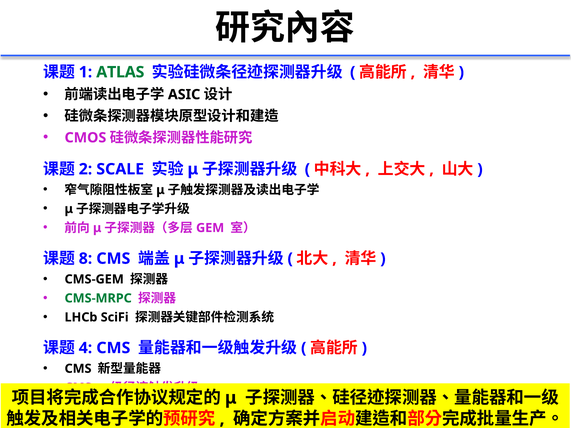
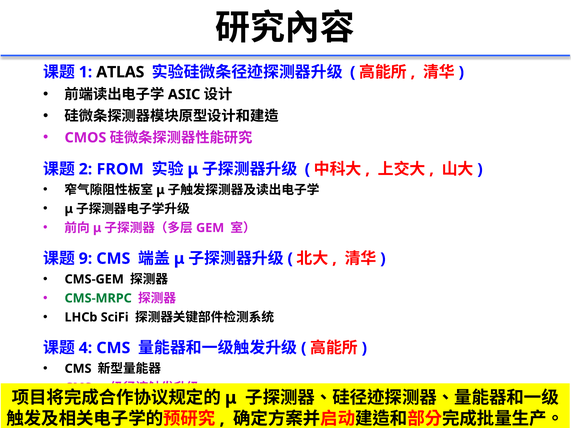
ATLAS colour: green -> black
SCALE: SCALE -> FROM
8: 8 -> 9
